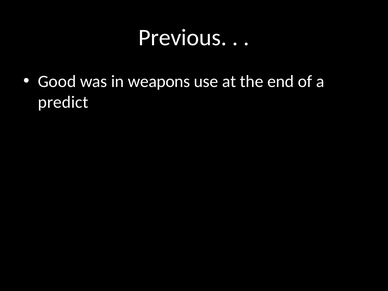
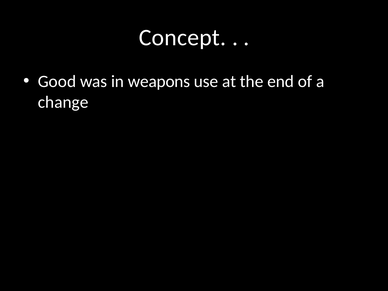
Previous: Previous -> Concept
predict: predict -> change
